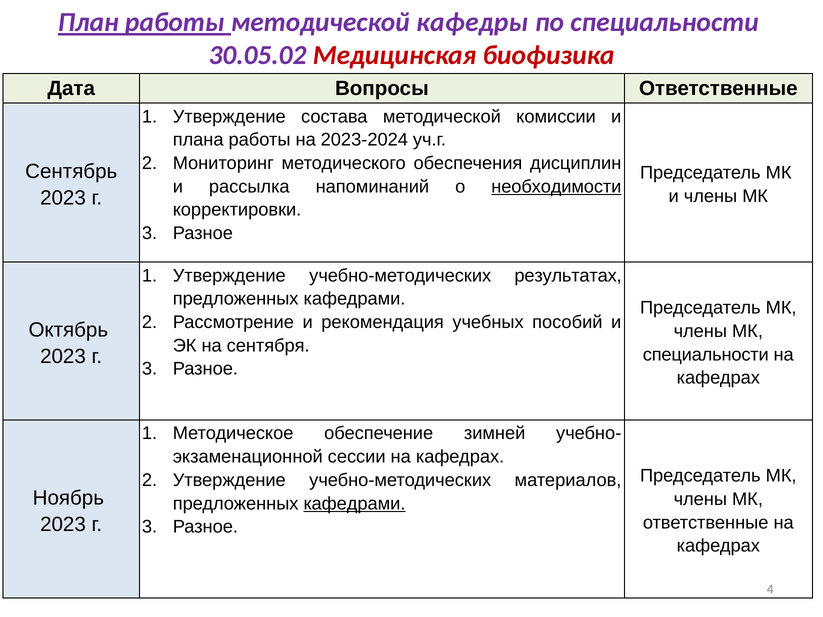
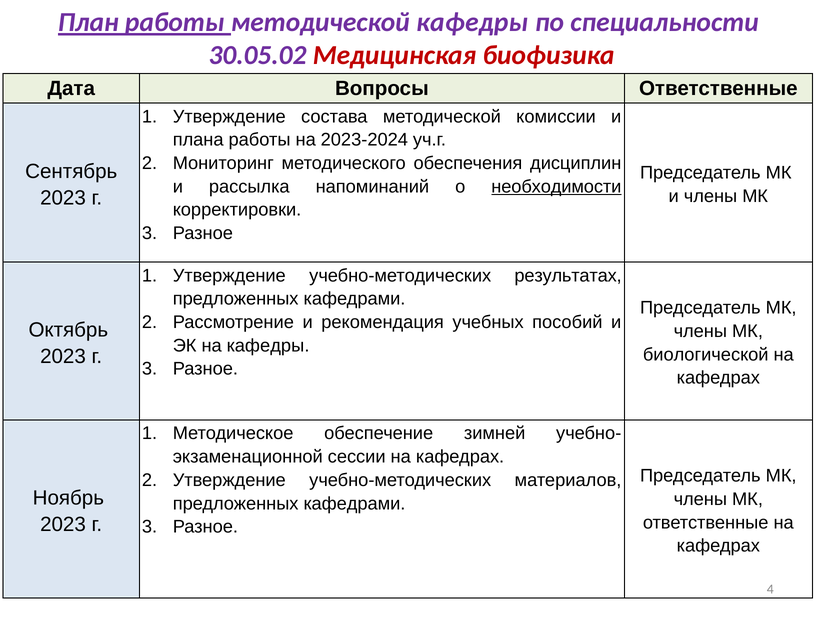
на сентября: сентября -> кафедры
специальности at (706, 355): специальности -> биологической
кафедрами at (354, 504) underline: present -> none
